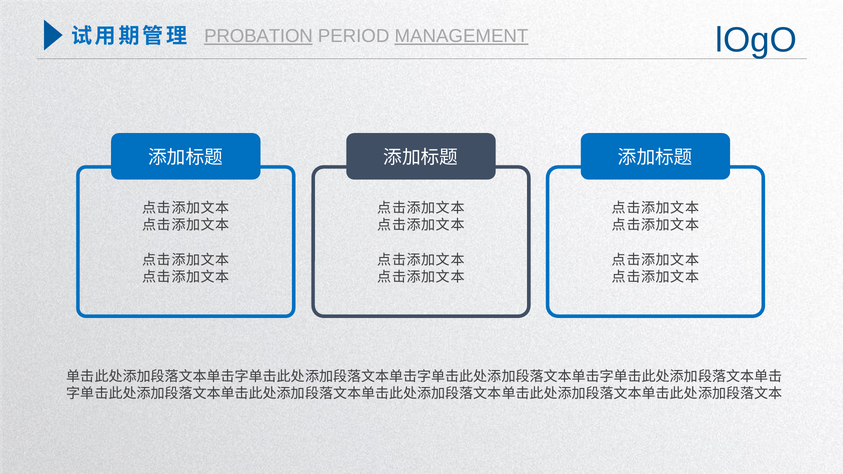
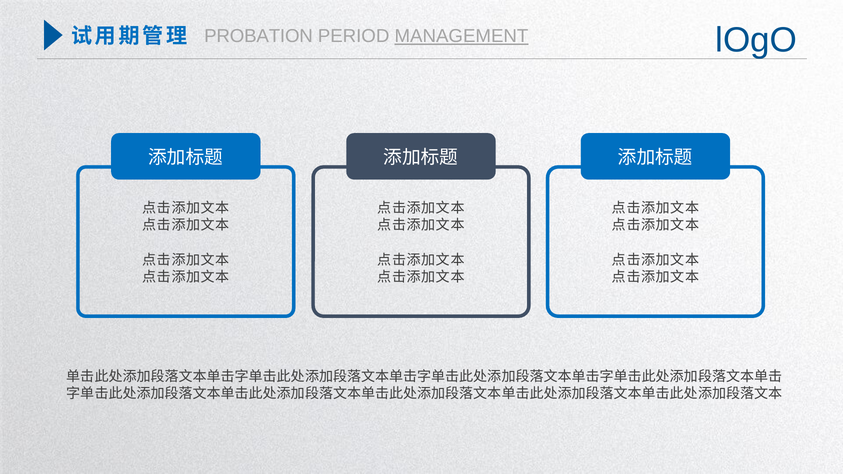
PROBATION underline: present -> none
